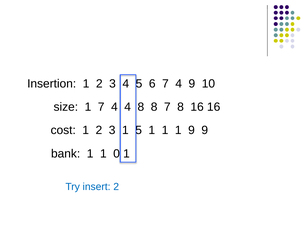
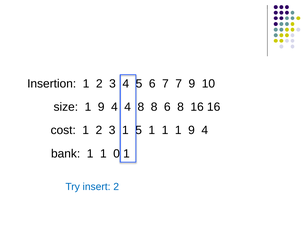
6 7 4: 4 -> 7
size 1 7: 7 -> 9
8 7: 7 -> 6
1 1 9 9: 9 -> 4
